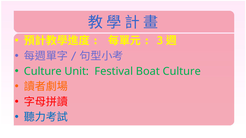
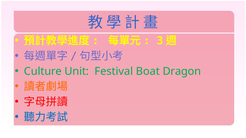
Boat Culture: Culture -> Dragon
